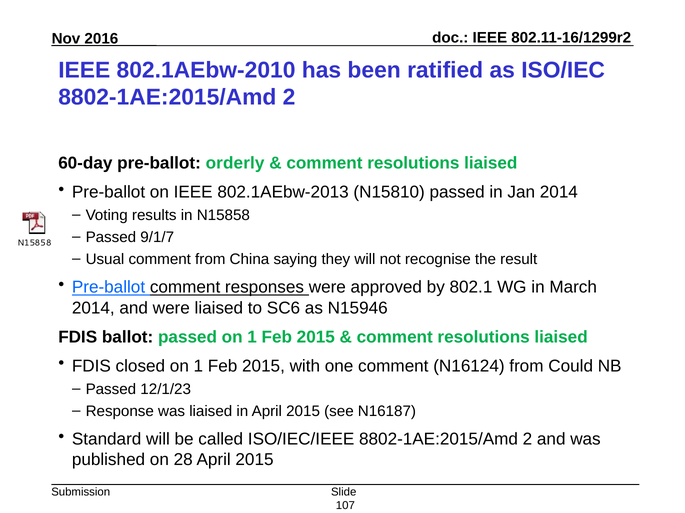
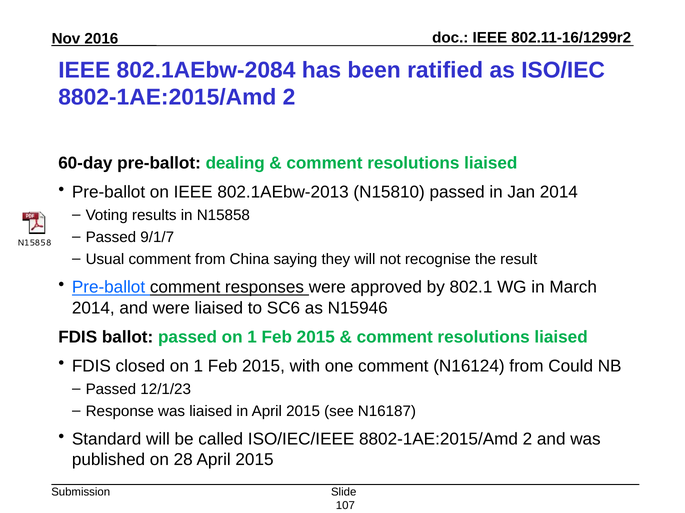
802.1AEbw-2010: 802.1AEbw-2010 -> 802.1AEbw-2084
orderly: orderly -> dealing
